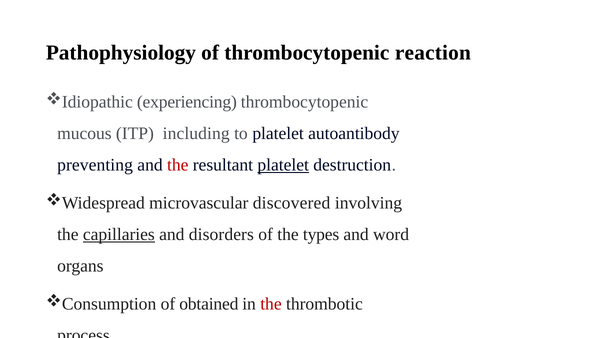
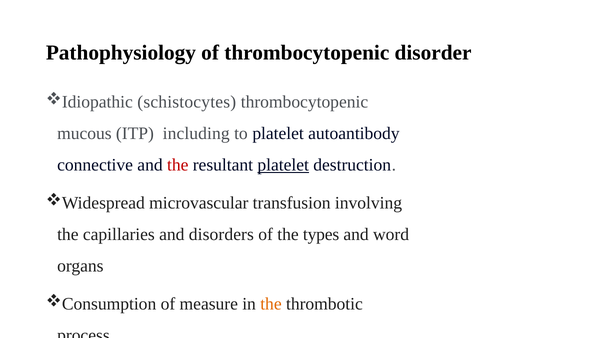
reaction: reaction -> disorder
experiencing: experiencing -> schistocytes
preventing: preventing -> connective
discovered: discovered -> transfusion
capillaries underline: present -> none
obtained: obtained -> measure
the at (271, 304) colour: red -> orange
